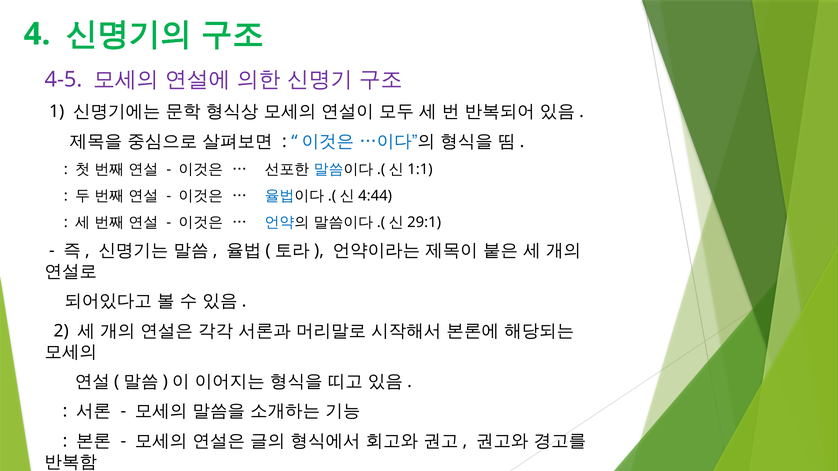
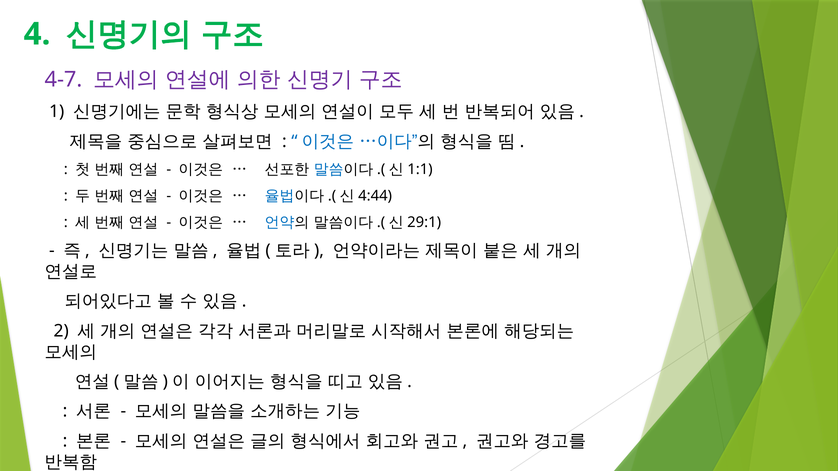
4-5: 4-5 -> 4-7
